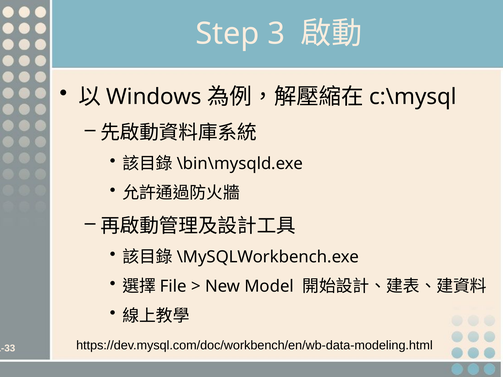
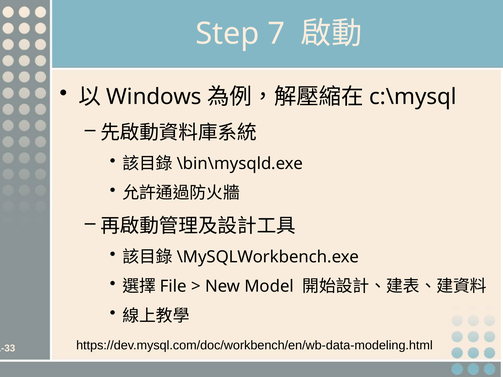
3: 3 -> 7
